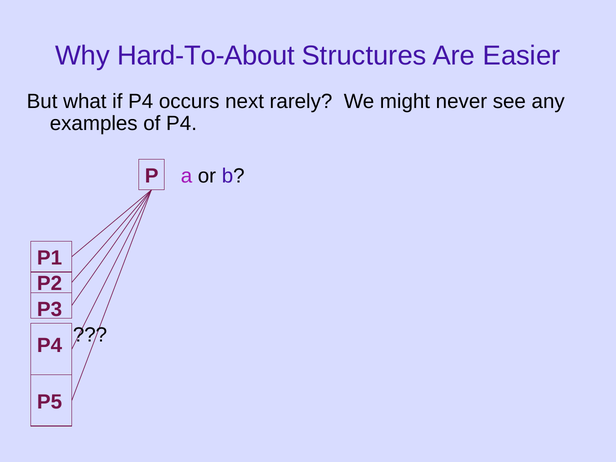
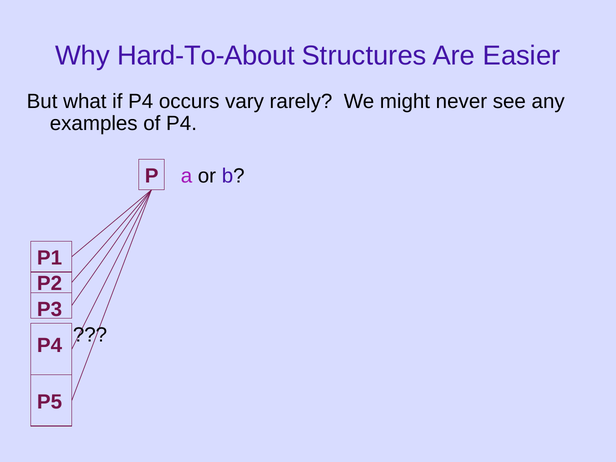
next: next -> vary
